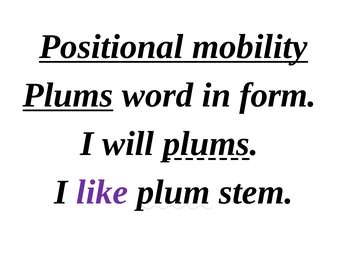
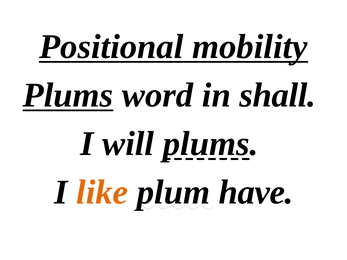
form: form -> shall
like colour: purple -> orange
stem: stem -> have
